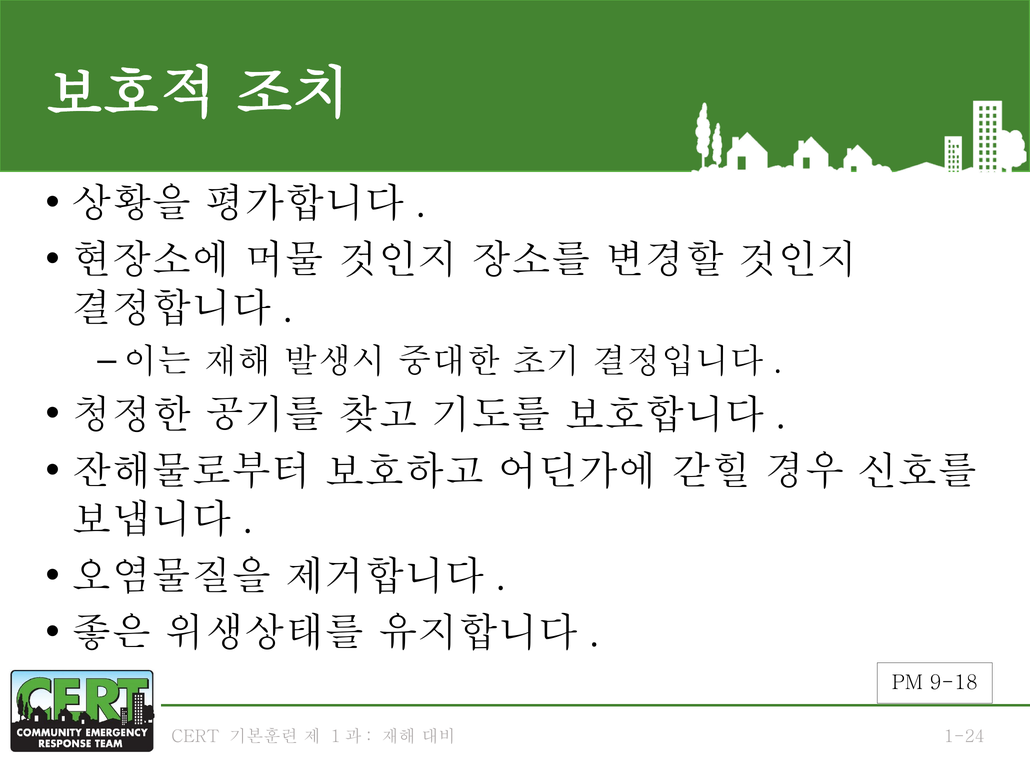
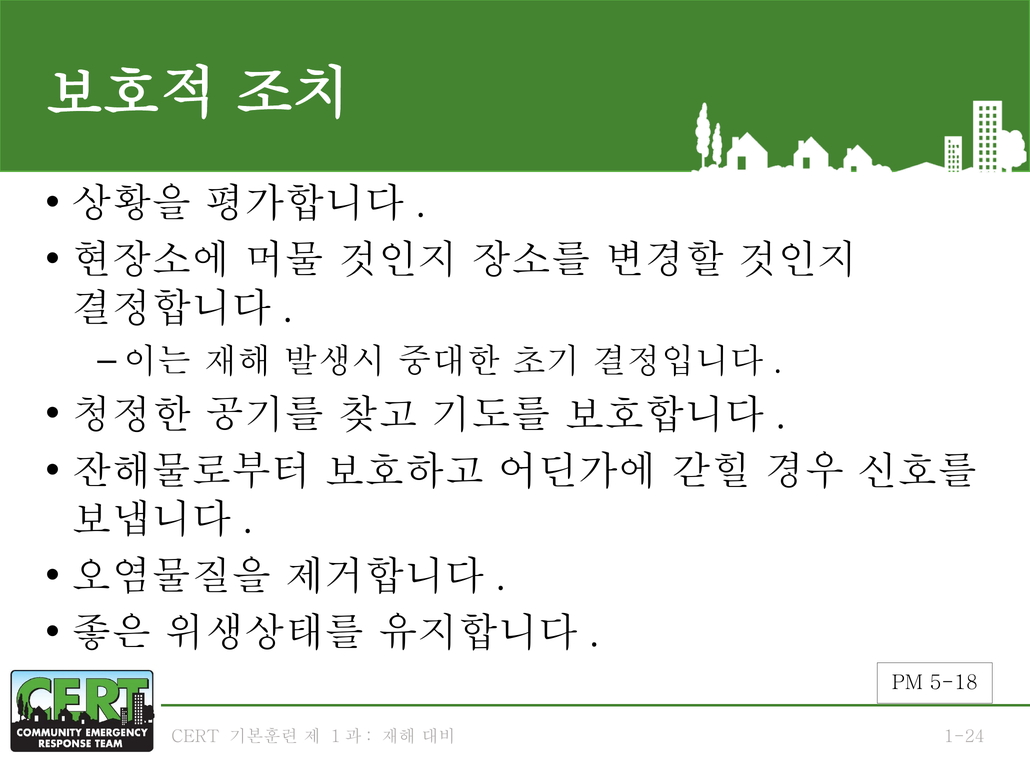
9-18: 9-18 -> 5-18
